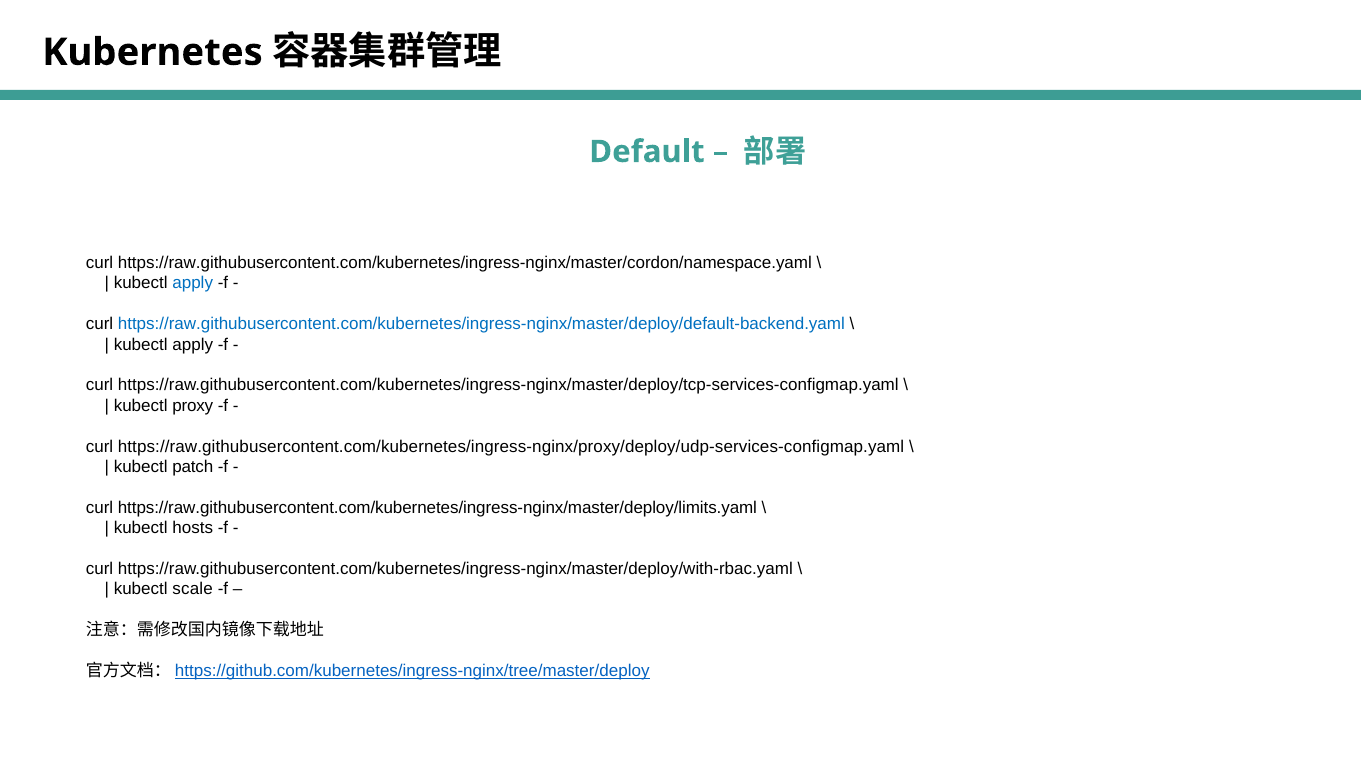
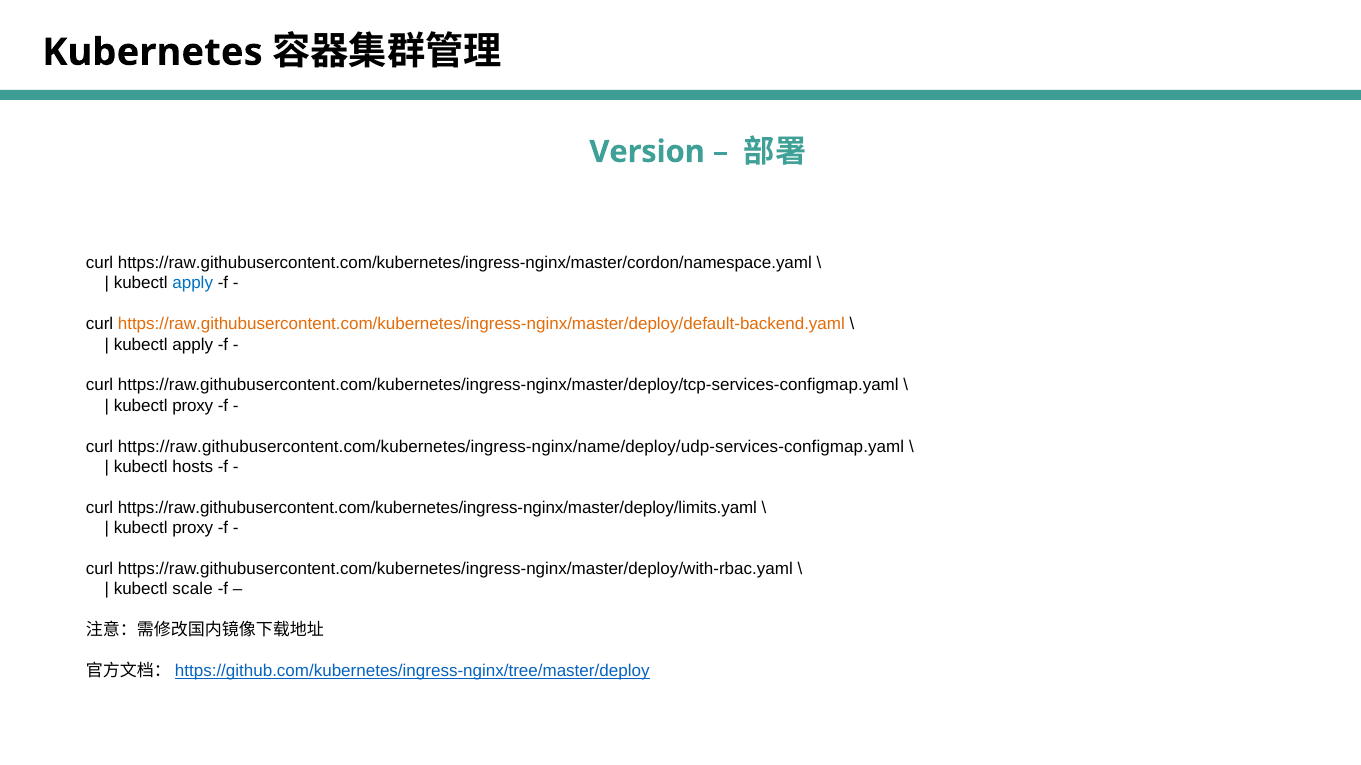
Default: Default -> Version
https://raw.githubusercontent.com/kubernetes/ingress-nginx/master/deploy/default-backend.yaml colour: blue -> orange
https://raw.githubusercontent.com/kubernetes/ingress-nginx/proxy/deploy/udp-services-configmap.yaml: https://raw.githubusercontent.com/kubernetes/ingress-nginx/proxy/deploy/udp-services-configmap.yaml -> https://raw.githubusercontent.com/kubernetes/ingress-nginx/name/deploy/udp-services-configmap.yaml
patch: patch -> hosts
hosts at (193, 528): hosts -> proxy
